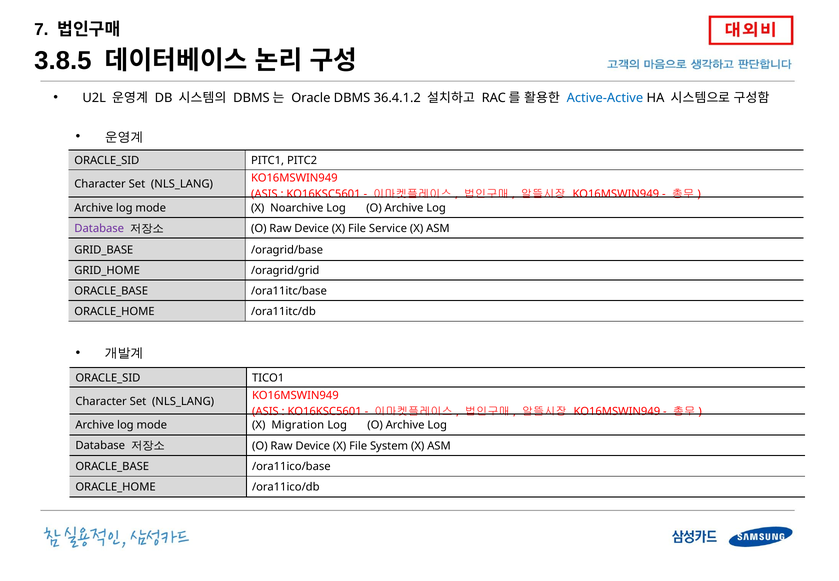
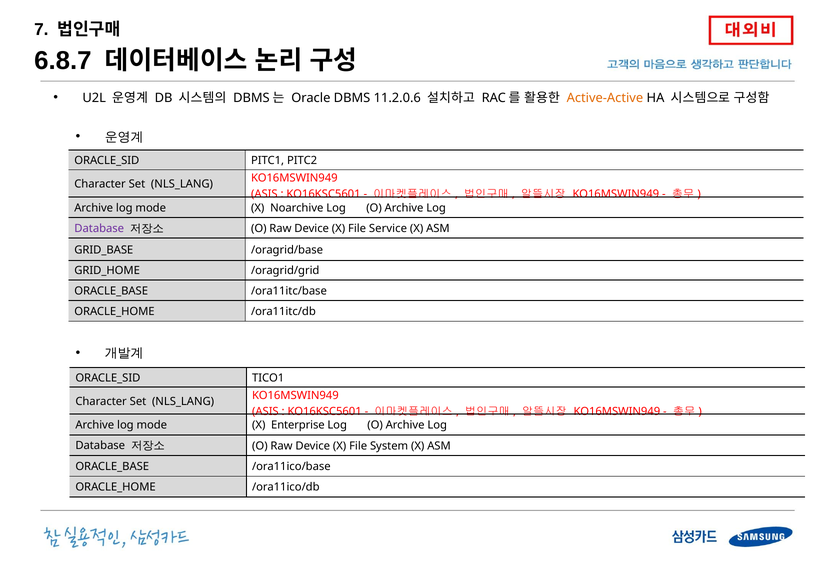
3.8.5: 3.8.5 -> 6.8.7
36.4.1.2: 36.4.1.2 -> 11.2.0.6
Active-Active colour: blue -> orange
Migration: Migration -> Enterprise
